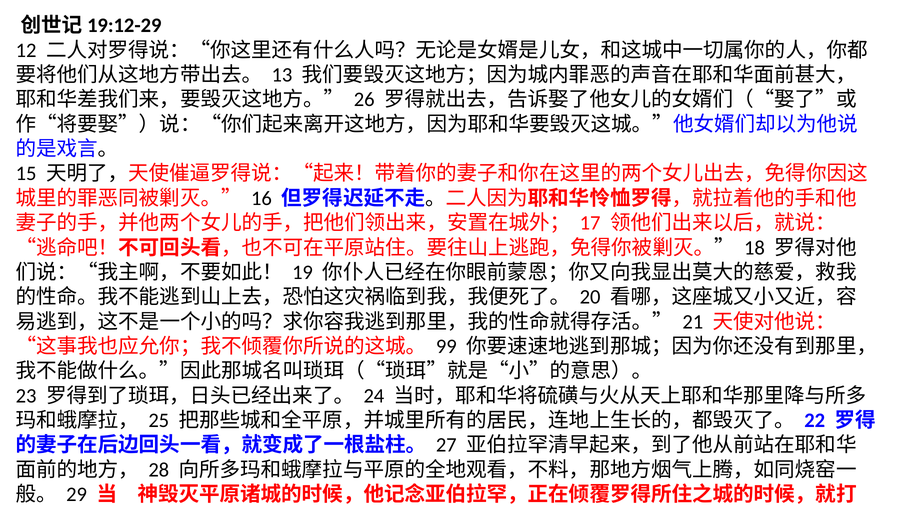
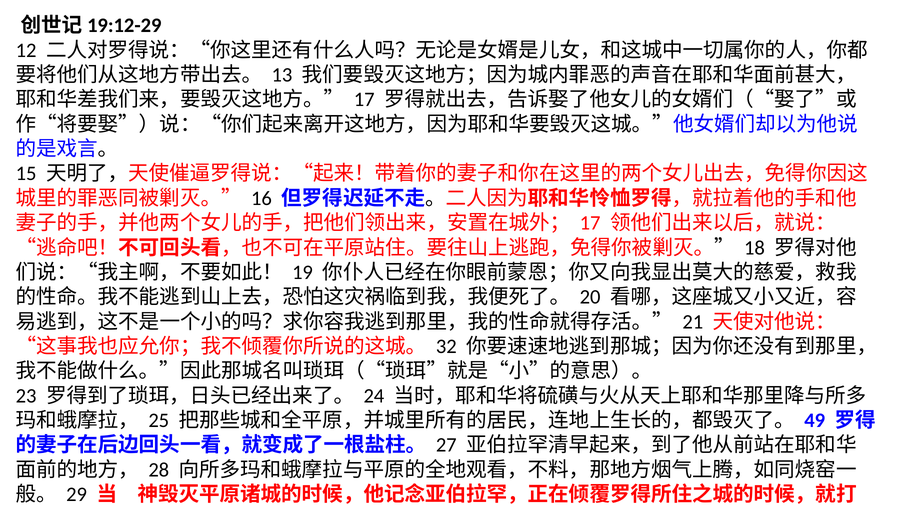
26 at (364, 100): 26 -> 17
99: 99 -> 32
22: 22 -> 49
